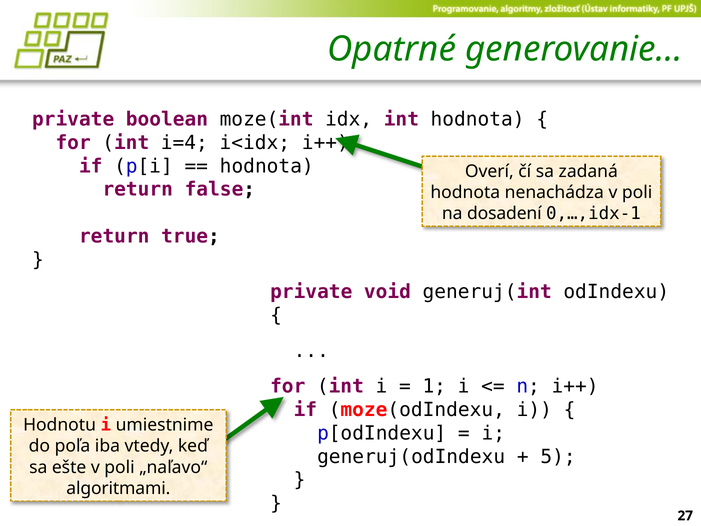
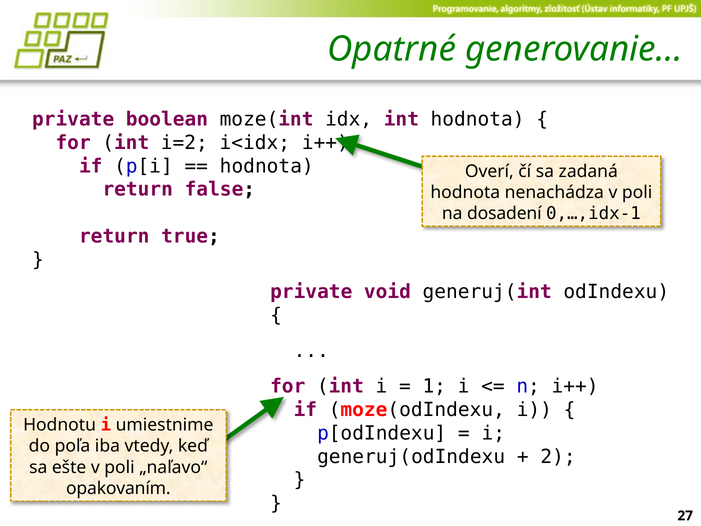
i=4: i=4 -> i=2
5: 5 -> 2
algoritmami: algoritmami -> opakovaním
